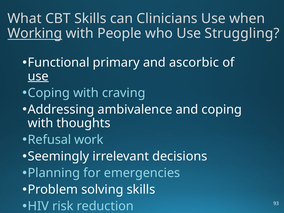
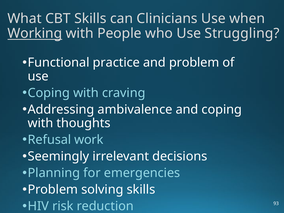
primary: primary -> practice
and ascorbic: ascorbic -> problem
use at (38, 76) underline: present -> none
